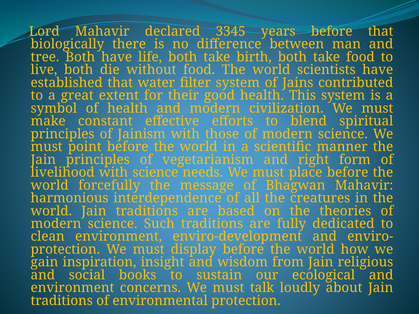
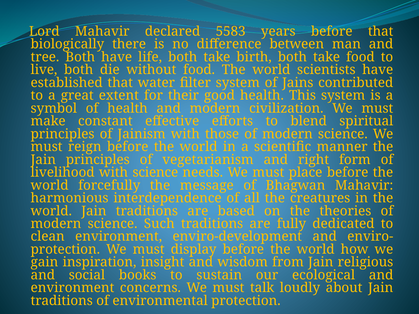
3345: 3345 -> 5583
point: point -> reign
